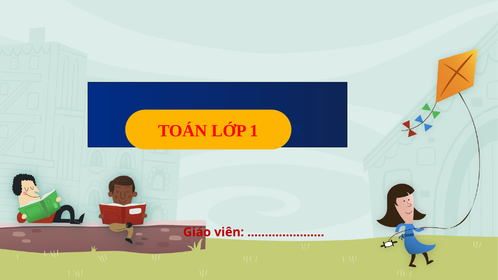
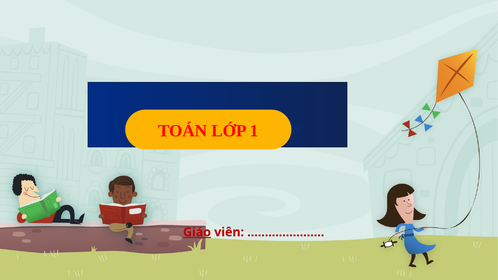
Giáo underline: none -> present
